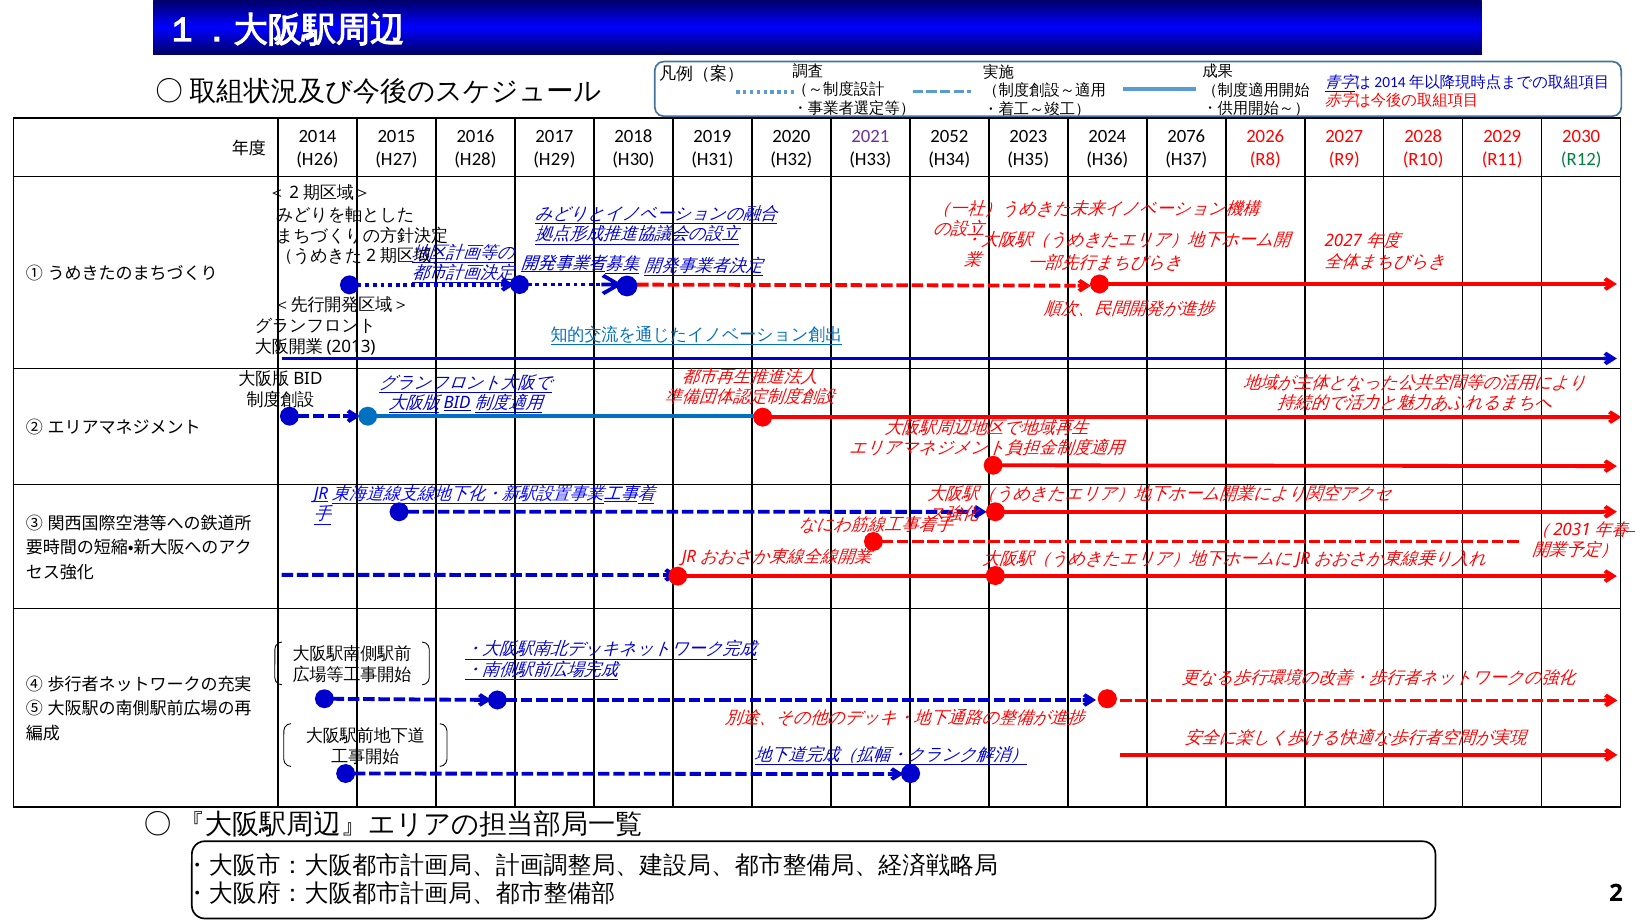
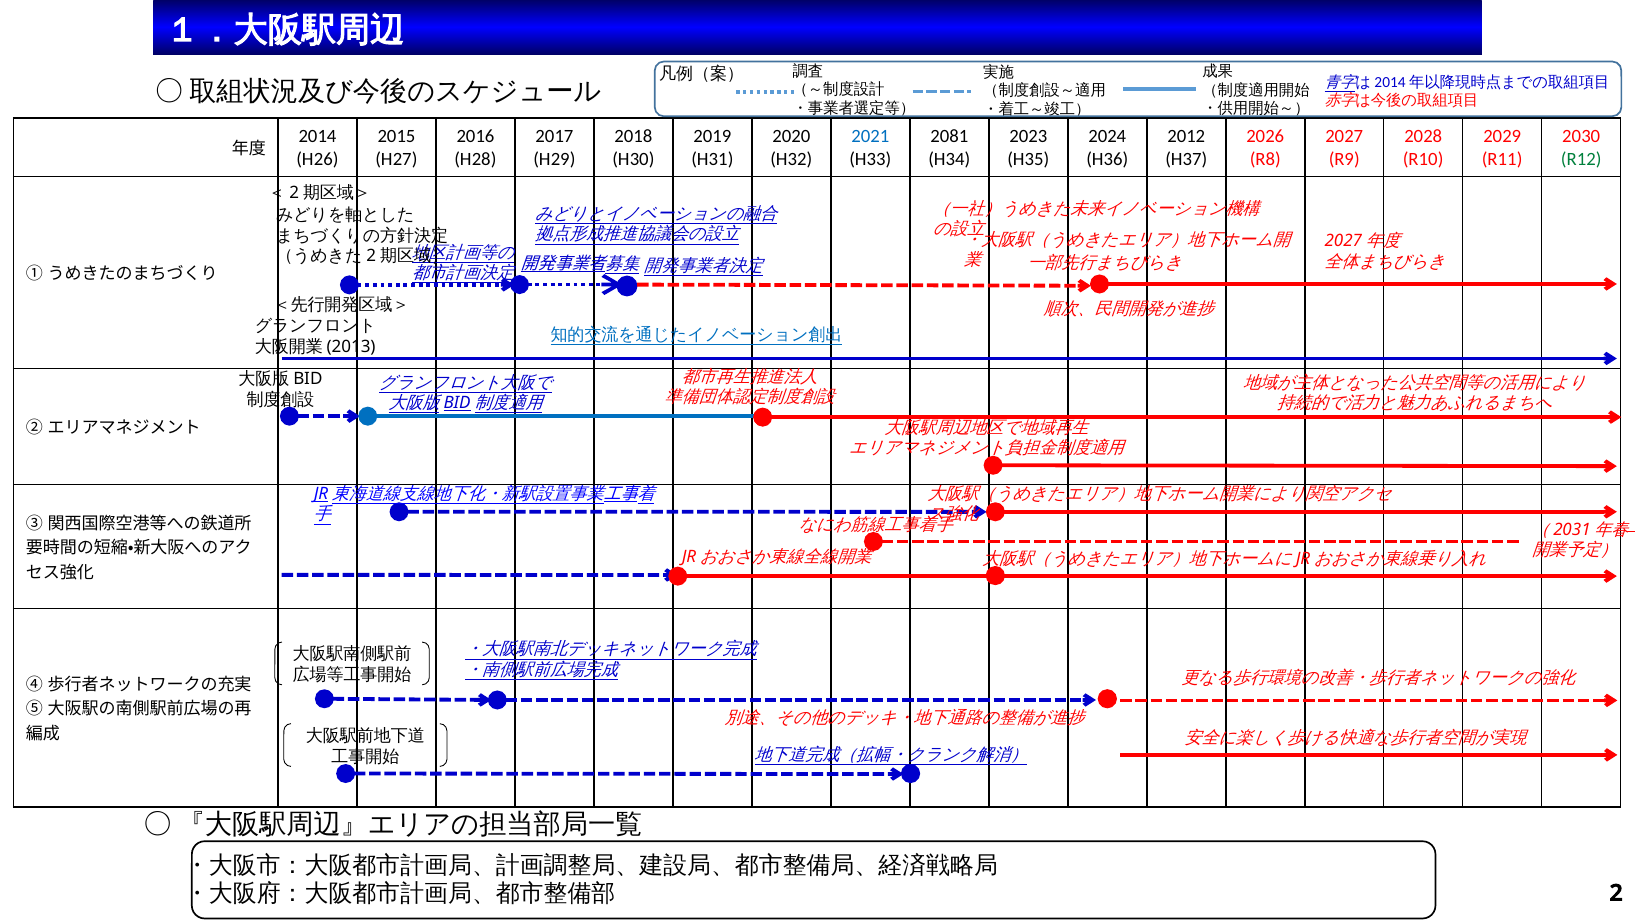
2021 colour: purple -> blue
2052: 2052 -> 2081
2076: 2076 -> 2012
